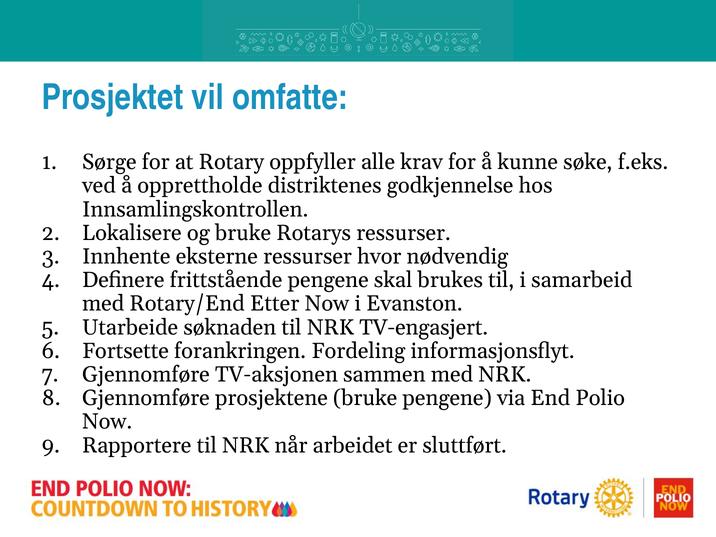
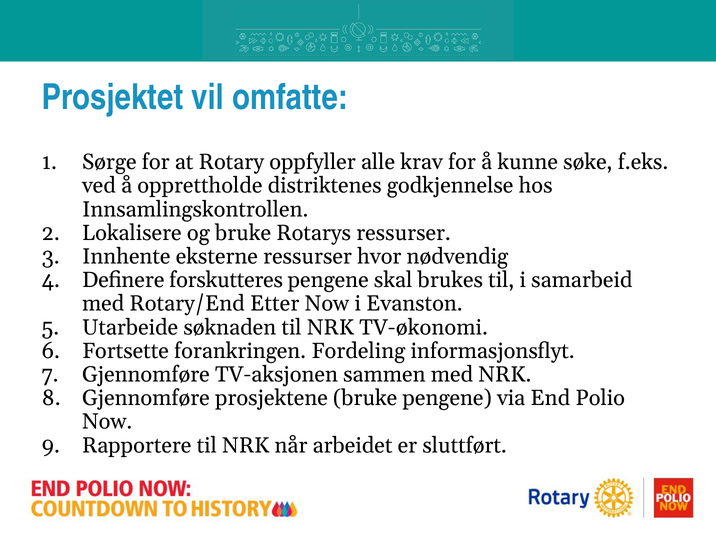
frittstående: frittstående -> forskutteres
TV-engasjert: TV-engasjert -> TV-økonomi
